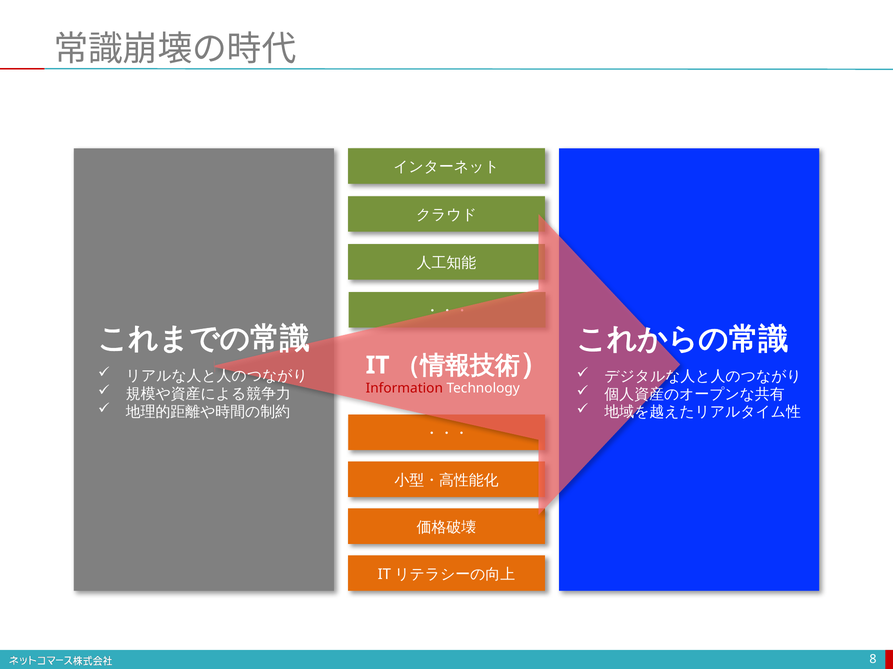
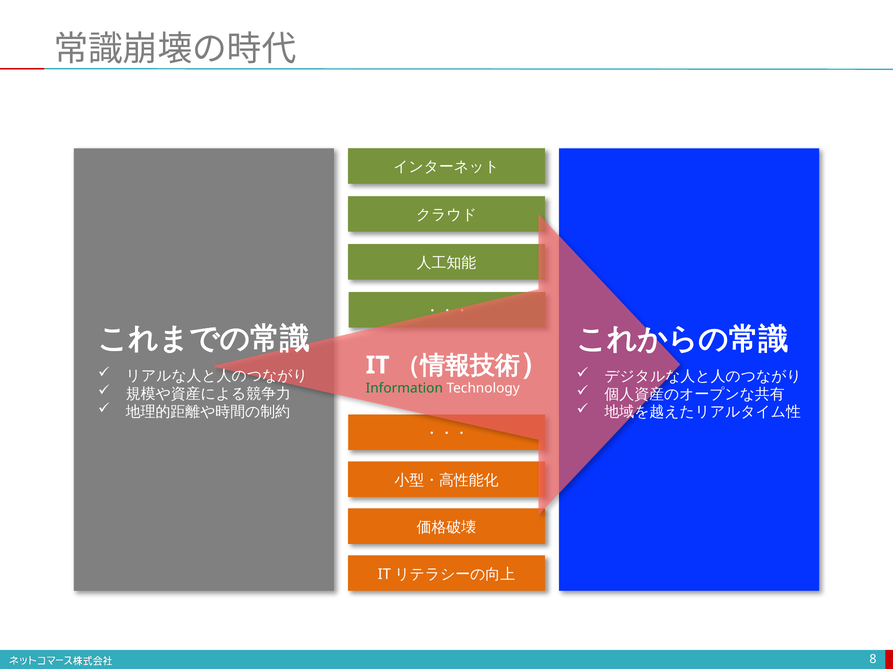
Information colour: red -> green
